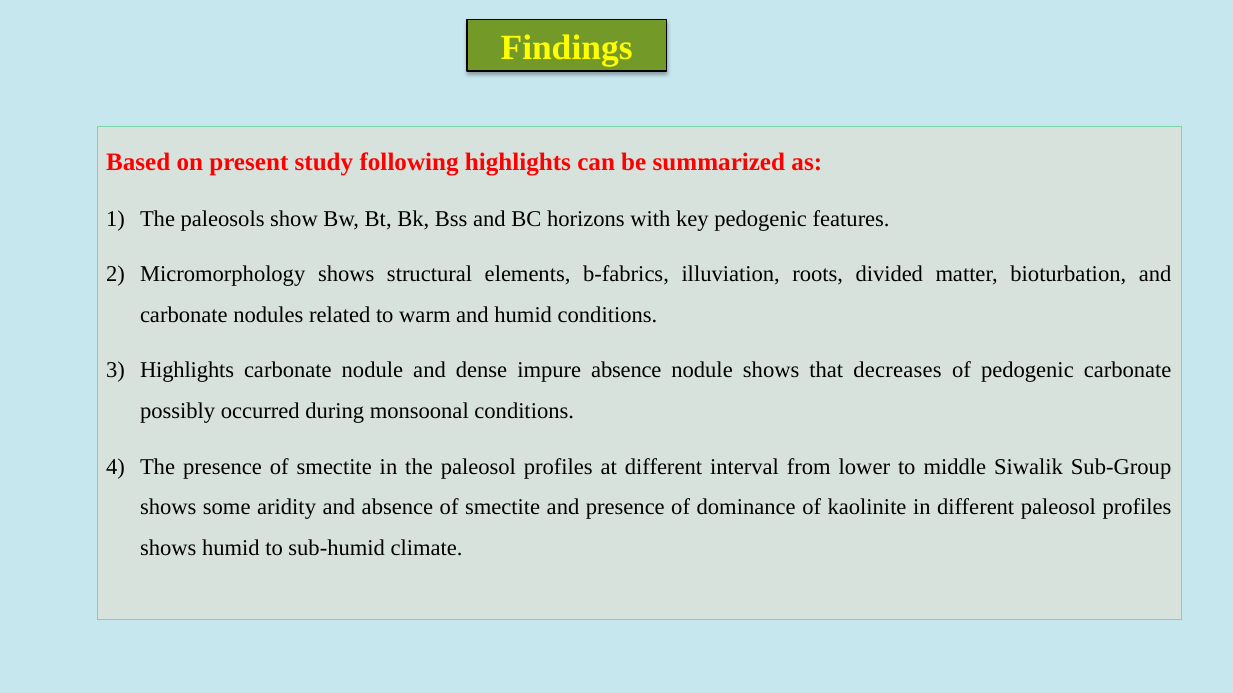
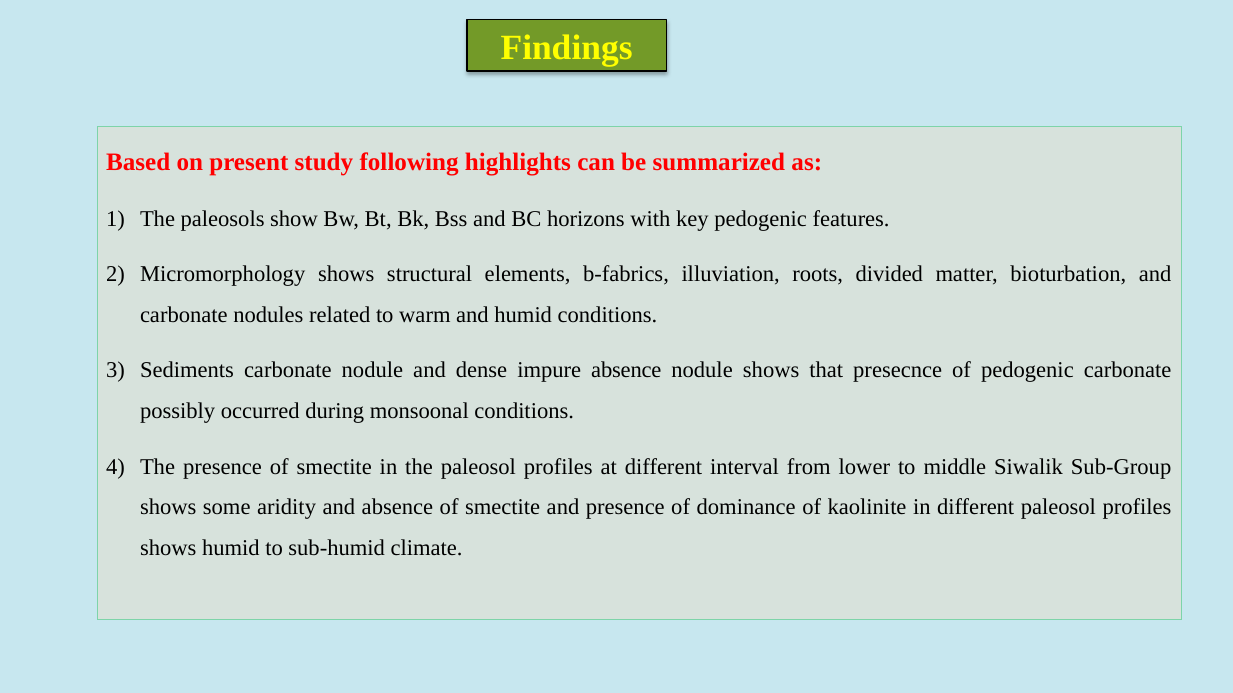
Highlights at (187, 371): Highlights -> Sediments
decreases: decreases -> presecnce
